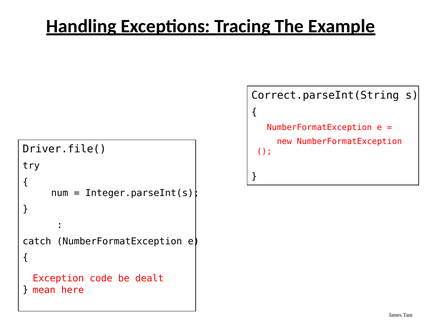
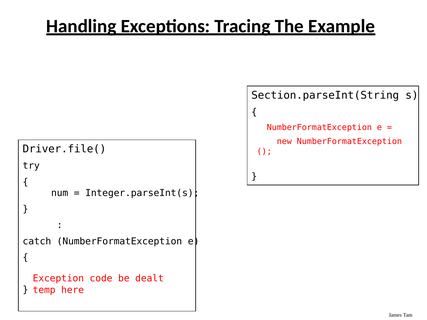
Correct.parseInt(String: Correct.parseInt(String -> Section.parseInt(String
mean: mean -> temp
